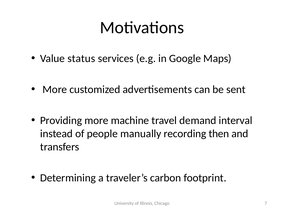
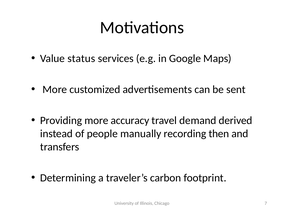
machine: machine -> accuracy
interval: interval -> derived
